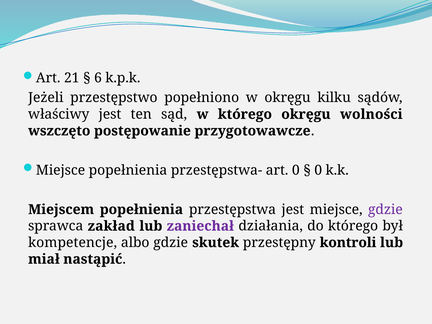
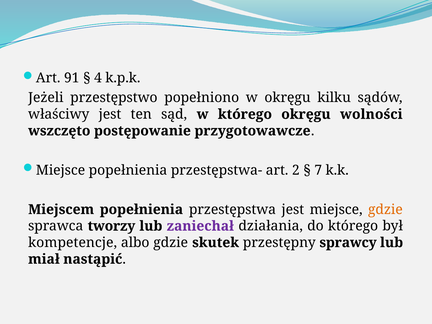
21: 21 -> 91
6: 6 -> 4
art 0: 0 -> 2
0 at (318, 170): 0 -> 7
gdzie at (385, 210) colour: purple -> orange
zakład: zakład -> tworzy
kontroli: kontroli -> sprawcy
